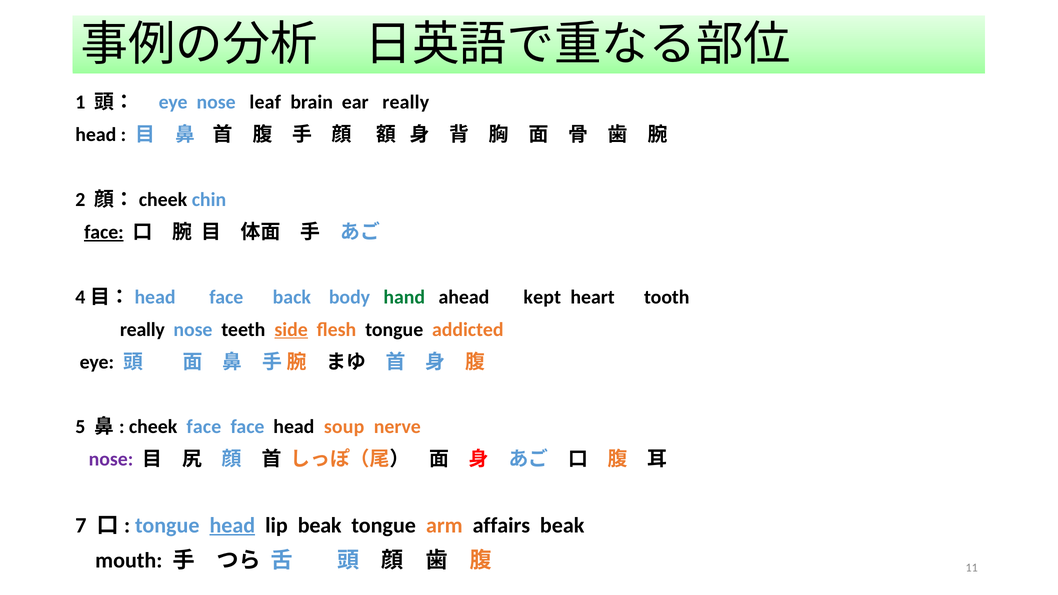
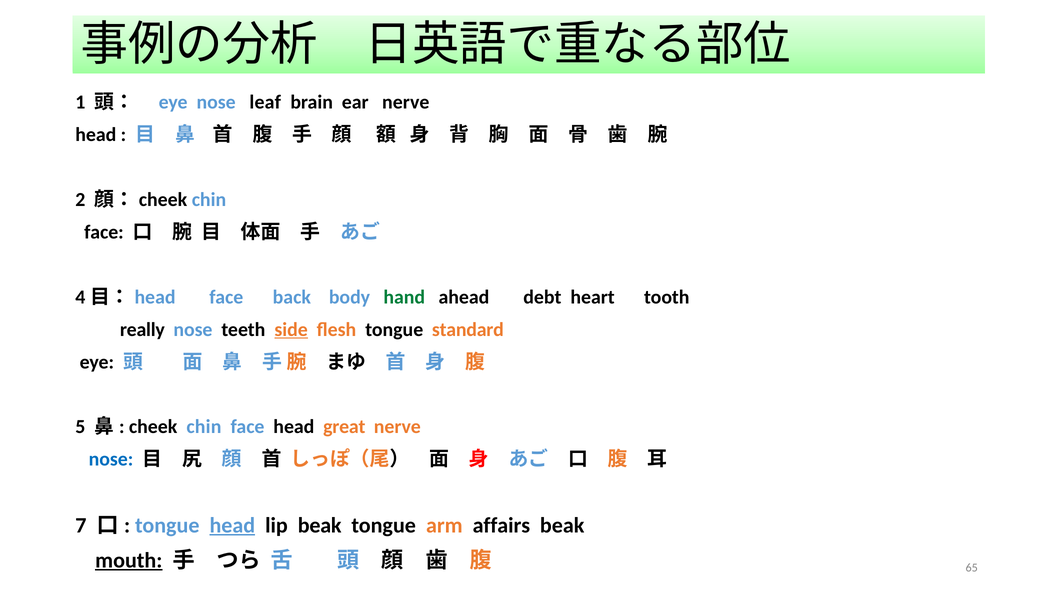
ear really: really -> nerve
face at (104, 232) underline: present -> none
kept: kept -> debt
addicted: addicted -> standard
cheek face: face -> chin
soup: soup -> great
nose at (111, 459) colour: purple -> blue
mouth underline: none -> present
11: 11 -> 65
